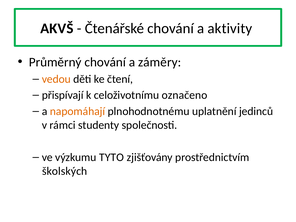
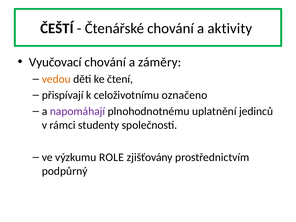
AKVŠ: AKVŠ -> ČEŠTÍ
Průměrný: Průměrný -> Vyučovací
napomáhají colour: orange -> purple
TYTO: TYTO -> ROLE
školských: školských -> podpůrný
